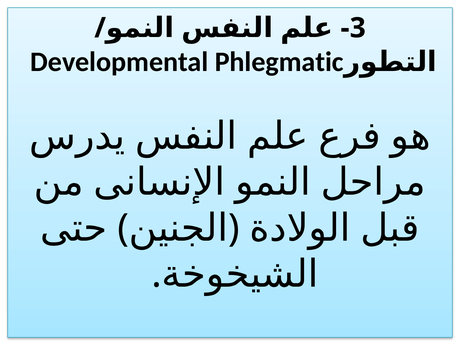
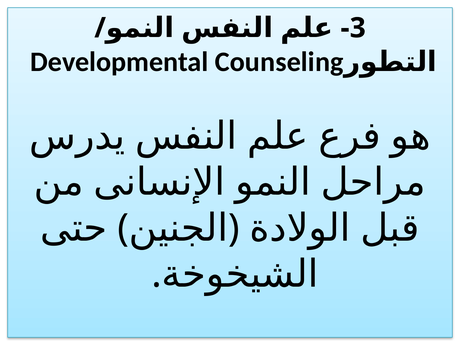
Phlegmatic: Phlegmatic -> Counseling
